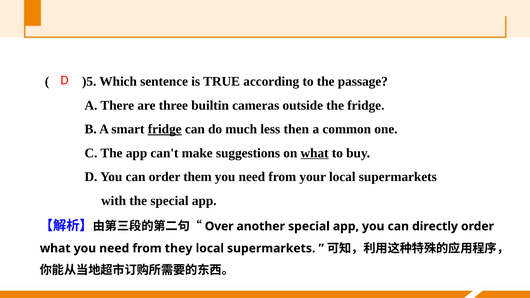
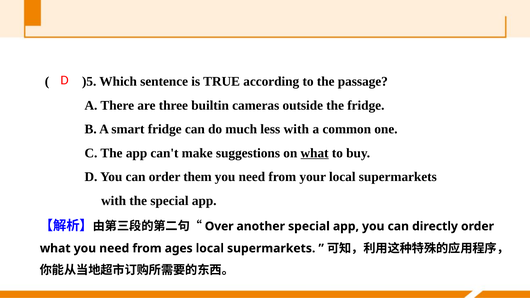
fridge at (165, 129) underline: present -> none
less then: then -> with
they: they -> ages
